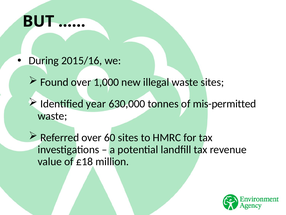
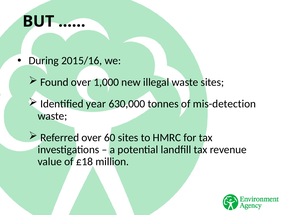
mis-permitted: mis-permitted -> mis-detection
